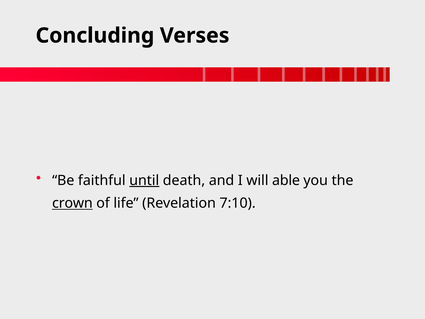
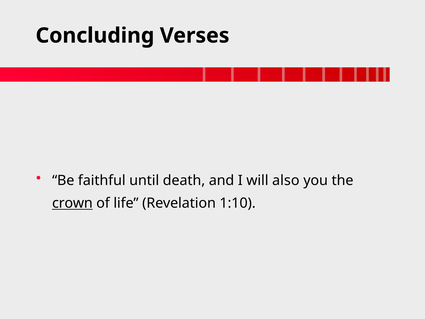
until underline: present -> none
able: able -> also
7:10: 7:10 -> 1:10
